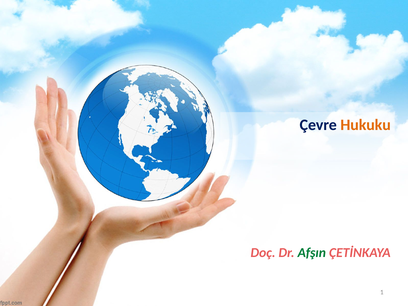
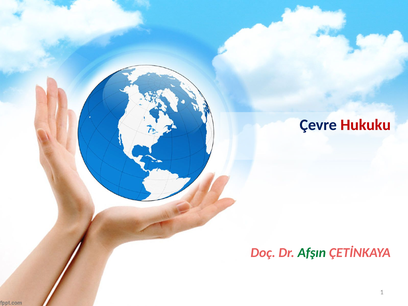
Hukuku colour: orange -> red
